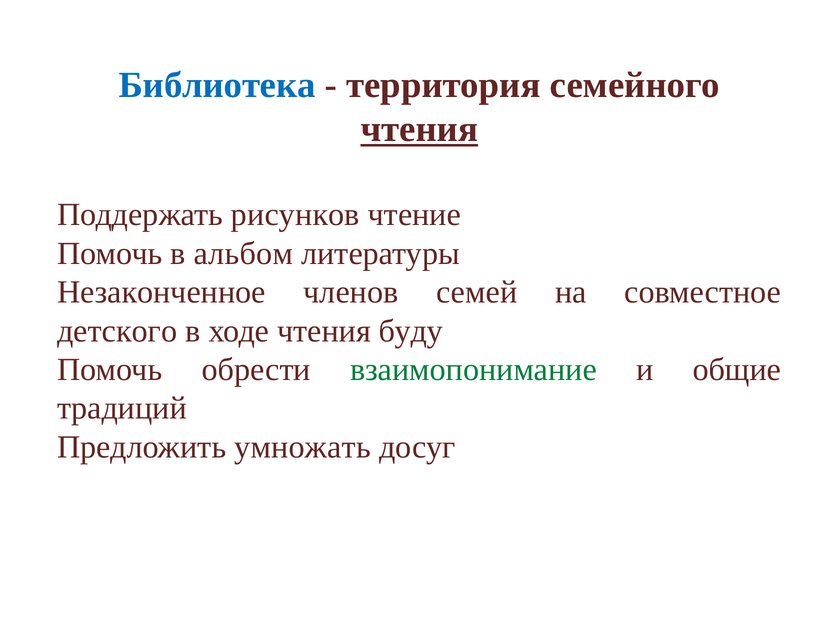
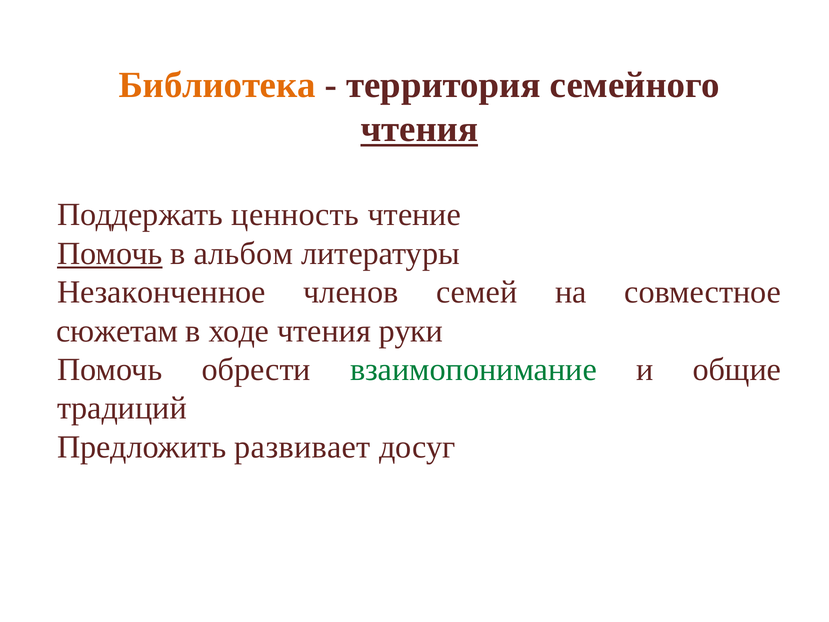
Библиотека colour: blue -> orange
рисунков: рисунков -> ценность
Помочь at (110, 253) underline: none -> present
детского: детского -> сюжетам
буду: буду -> руки
умножать: умножать -> развивает
